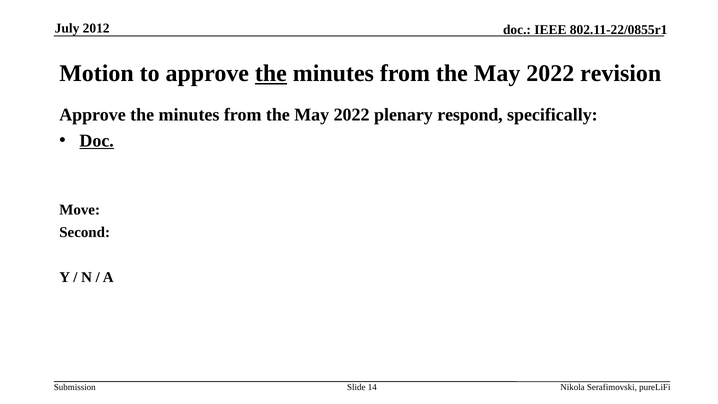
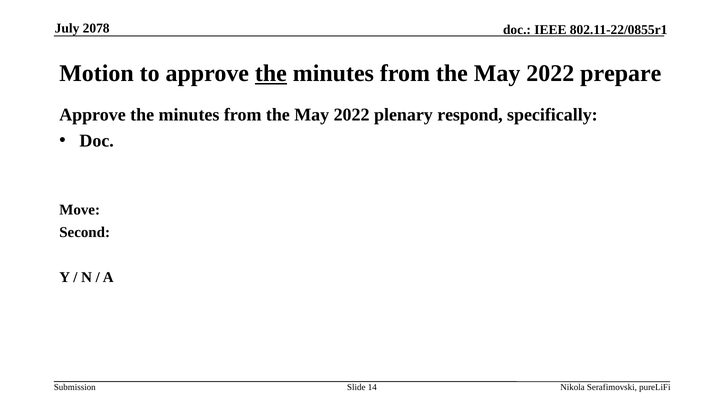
2012: 2012 -> 2078
revision: revision -> prepare
Doc at (97, 141) underline: present -> none
